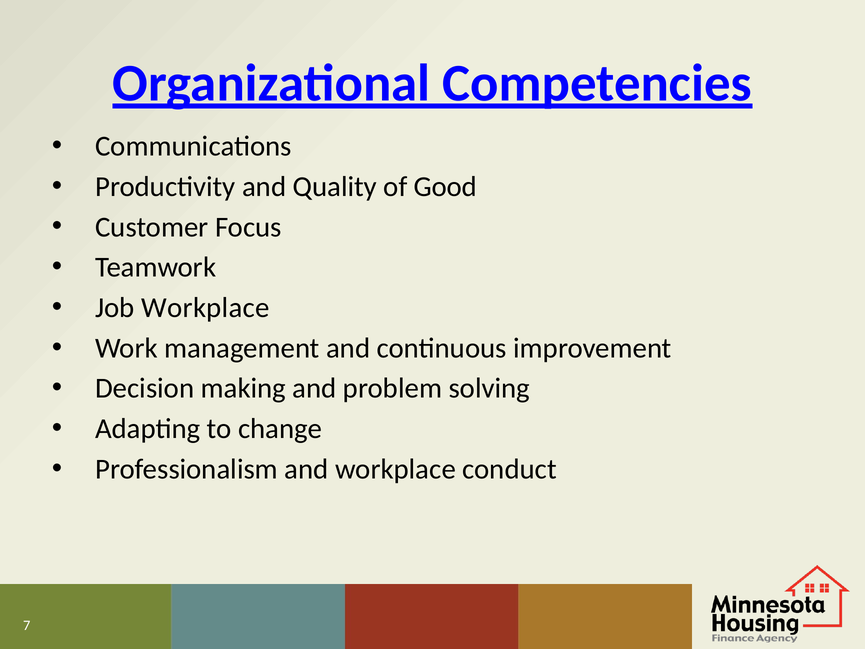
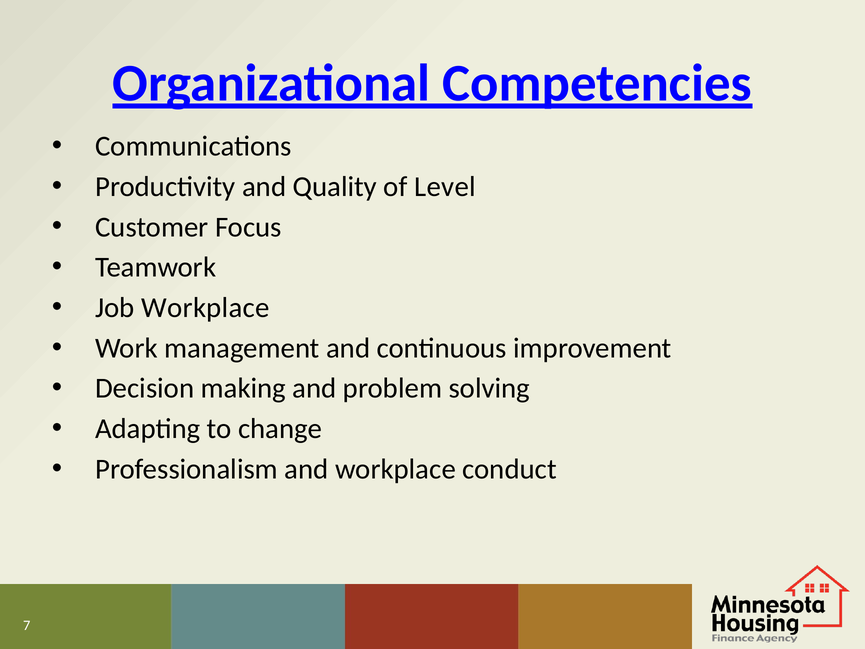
Good: Good -> Level
